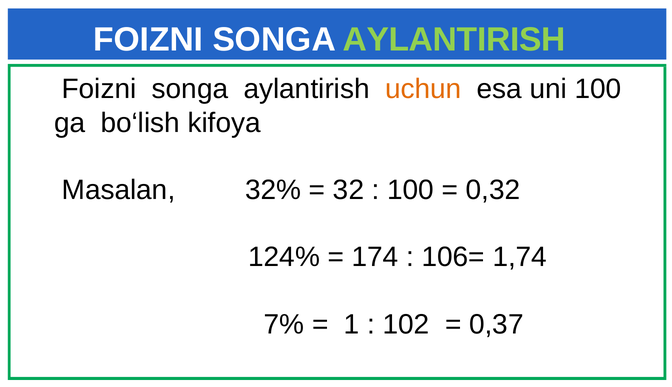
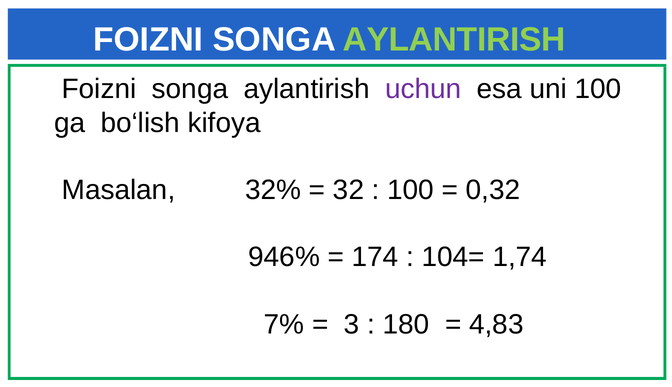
uchun colour: orange -> purple
124%: 124% -> 946%
106=: 106= -> 104=
1: 1 -> 3
102: 102 -> 180
0,37: 0,37 -> 4,83
